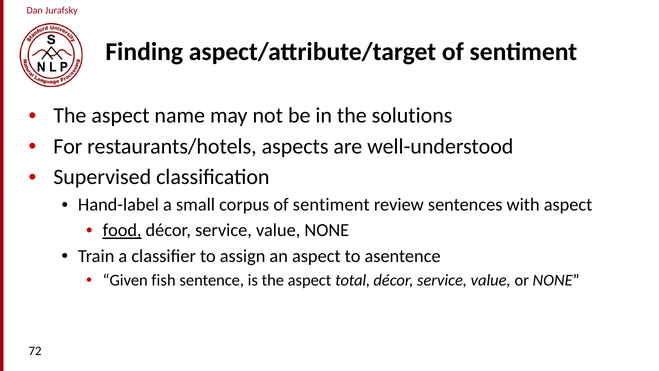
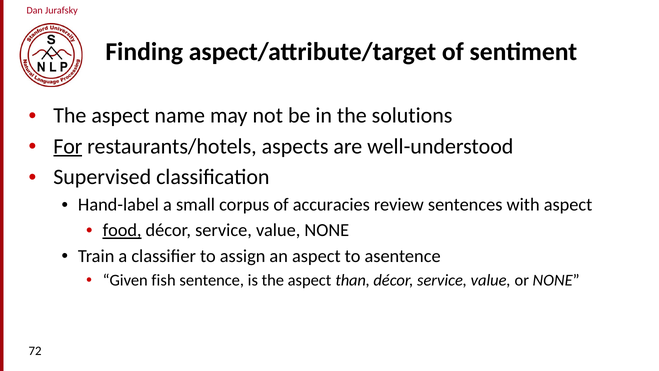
For underline: none -> present
corpus of sentiment: sentiment -> accuracies
total: total -> than
